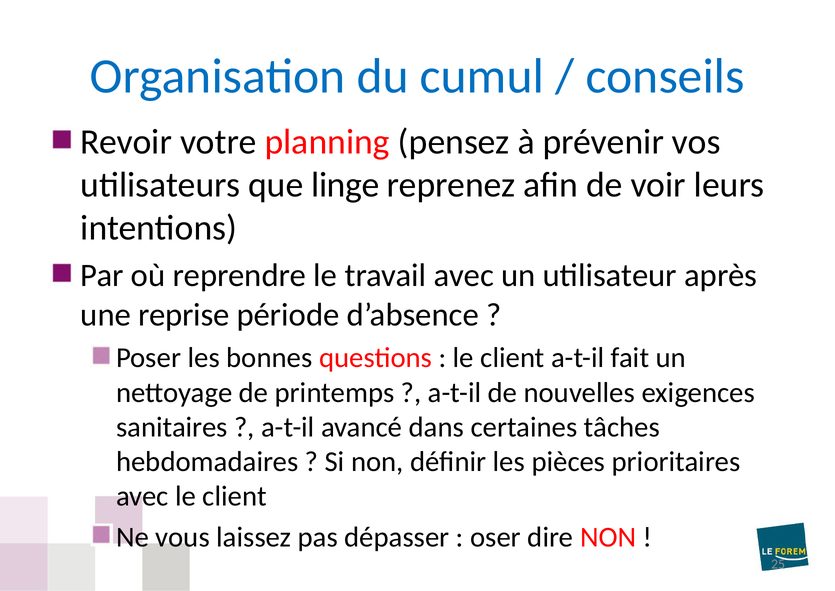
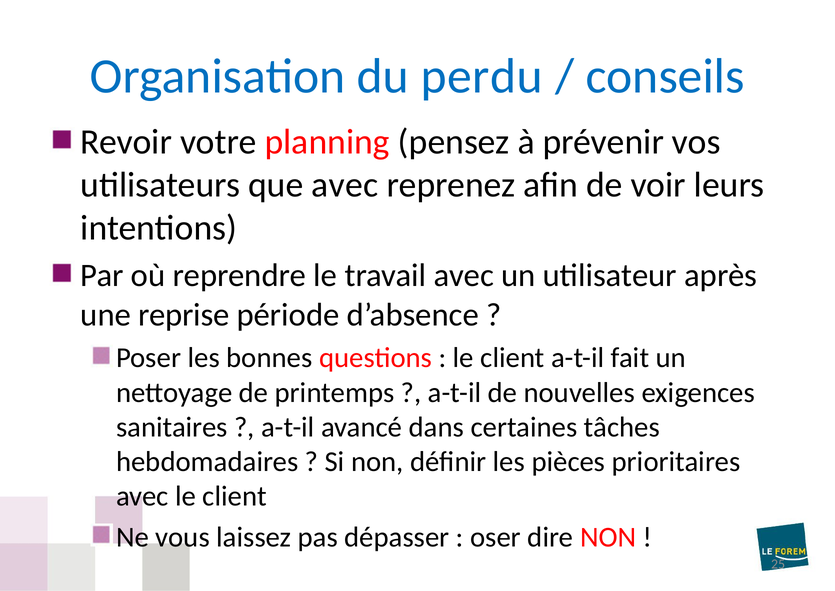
cumul: cumul -> perdu
que linge: linge -> avec
